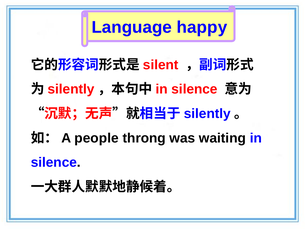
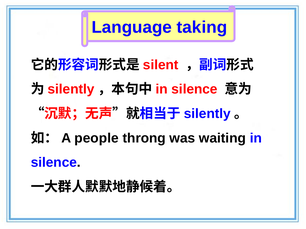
happy: happy -> taking
